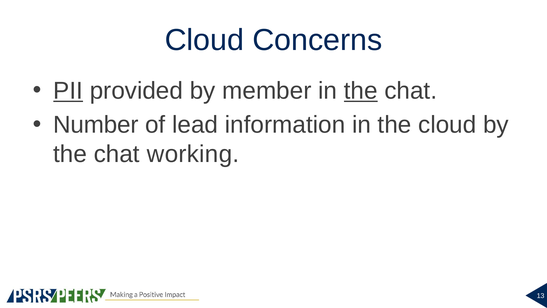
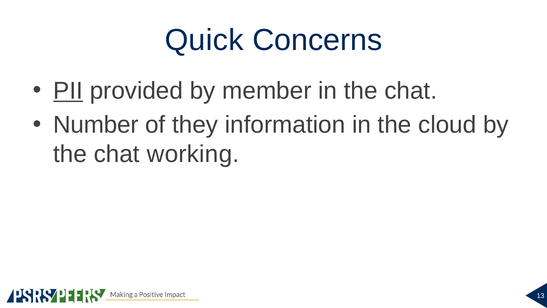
Cloud at (204, 40): Cloud -> Quick
the at (361, 91) underline: present -> none
lead: lead -> they
